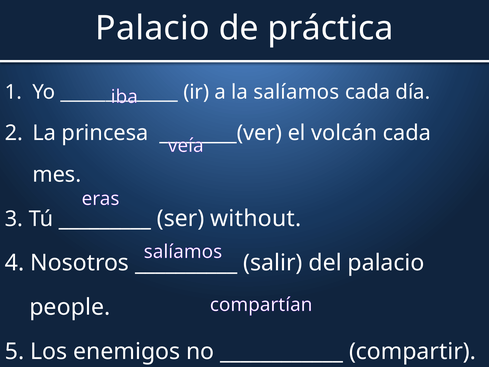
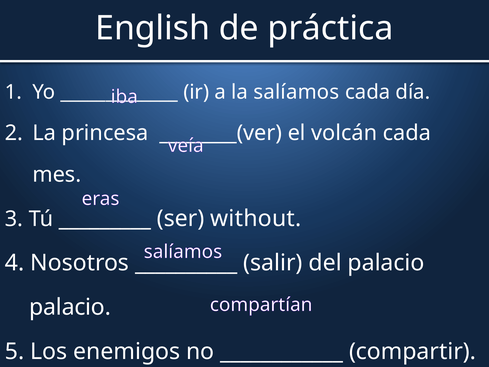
Palacio at (152, 28): Palacio -> English
people at (70, 307): people -> palacio
